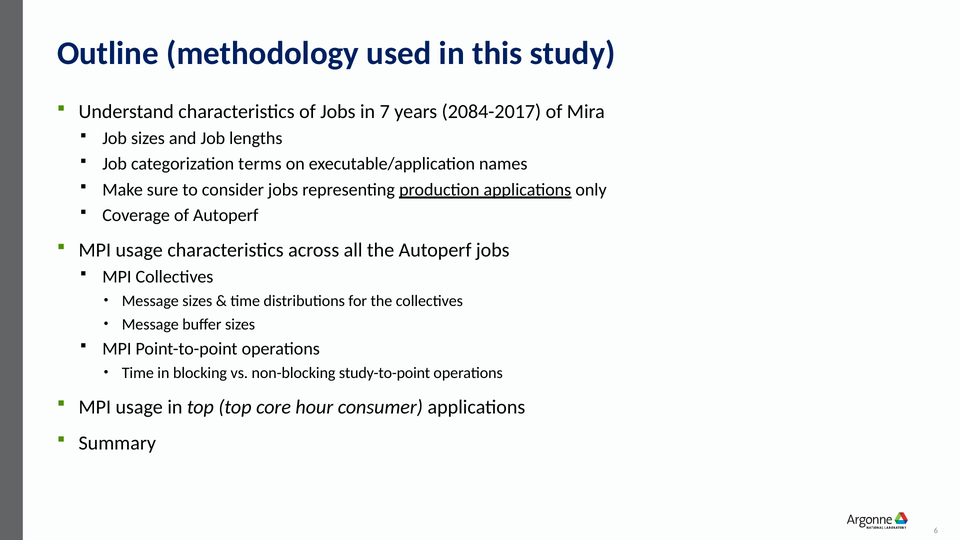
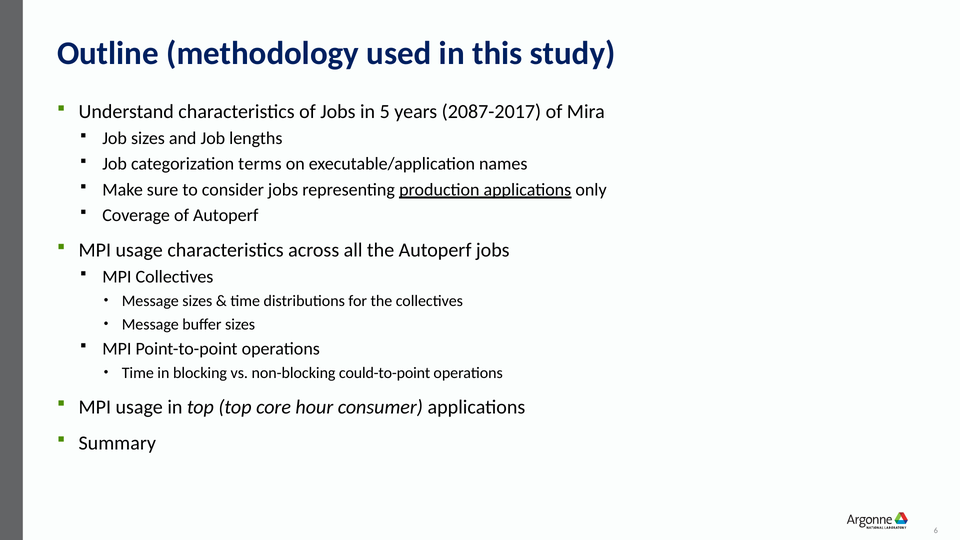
7: 7 -> 5
2084-2017: 2084-2017 -> 2087-2017
study-to-point: study-to-point -> could-to-point
